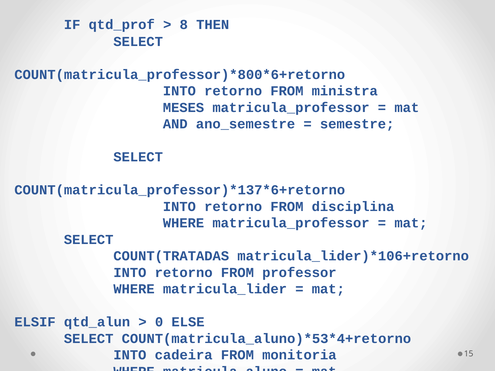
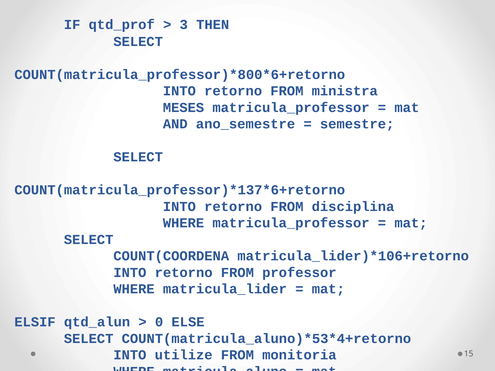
8: 8 -> 3
COUNT(TRATADAS: COUNT(TRATADAS -> COUNT(COORDENA
cadeira: cadeira -> utilize
